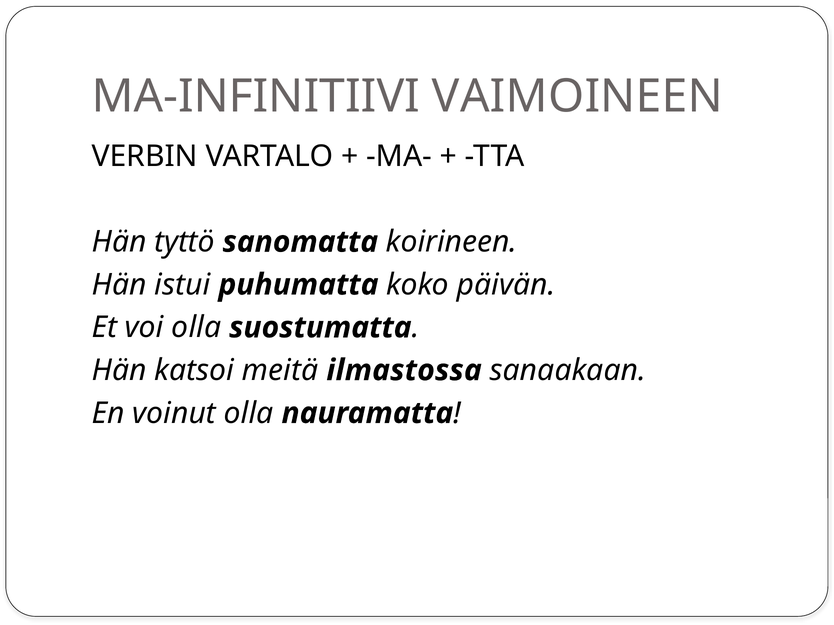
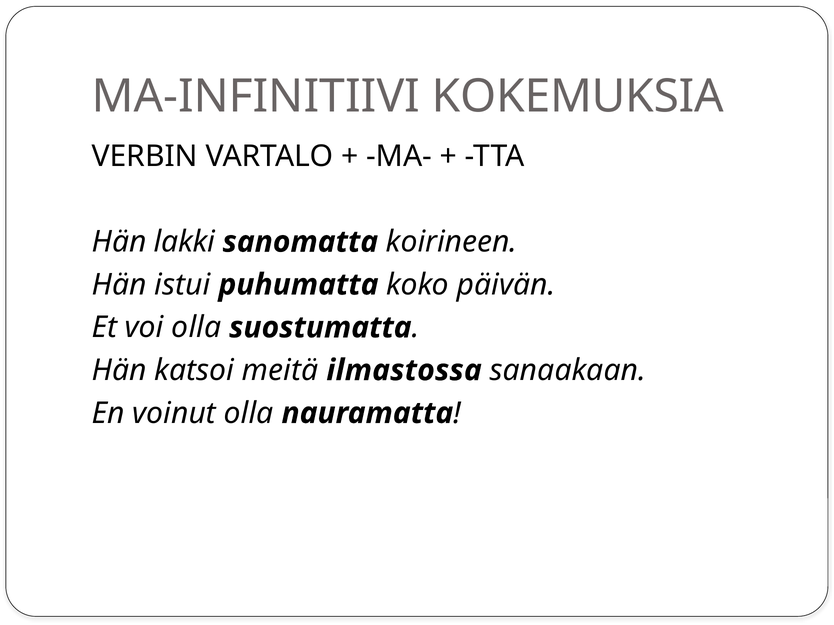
VAIMOINEEN: VAIMOINEEN -> KOKEMUKSIA
tyttö: tyttö -> lakki
